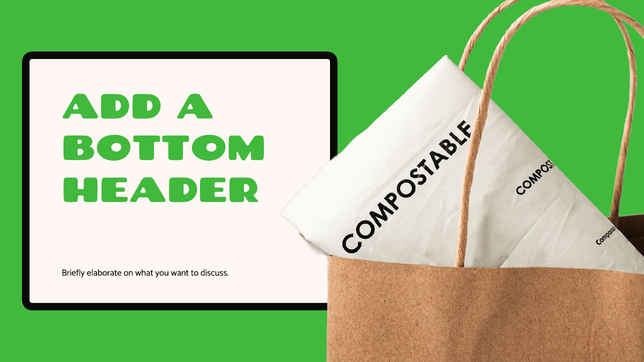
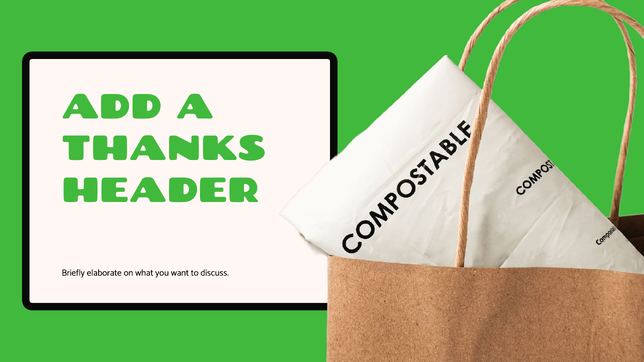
BOTTOM: BOTTOM -> THANKS
